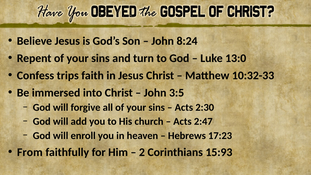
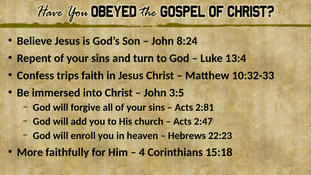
13:0: 13:0 -> 13:4
2:30: 2:30 -> 2:81
17:23: 17:23 -> 22:23
From: From -> More
2: 2 -> 4
15:93: 15:93 -> 15:18
